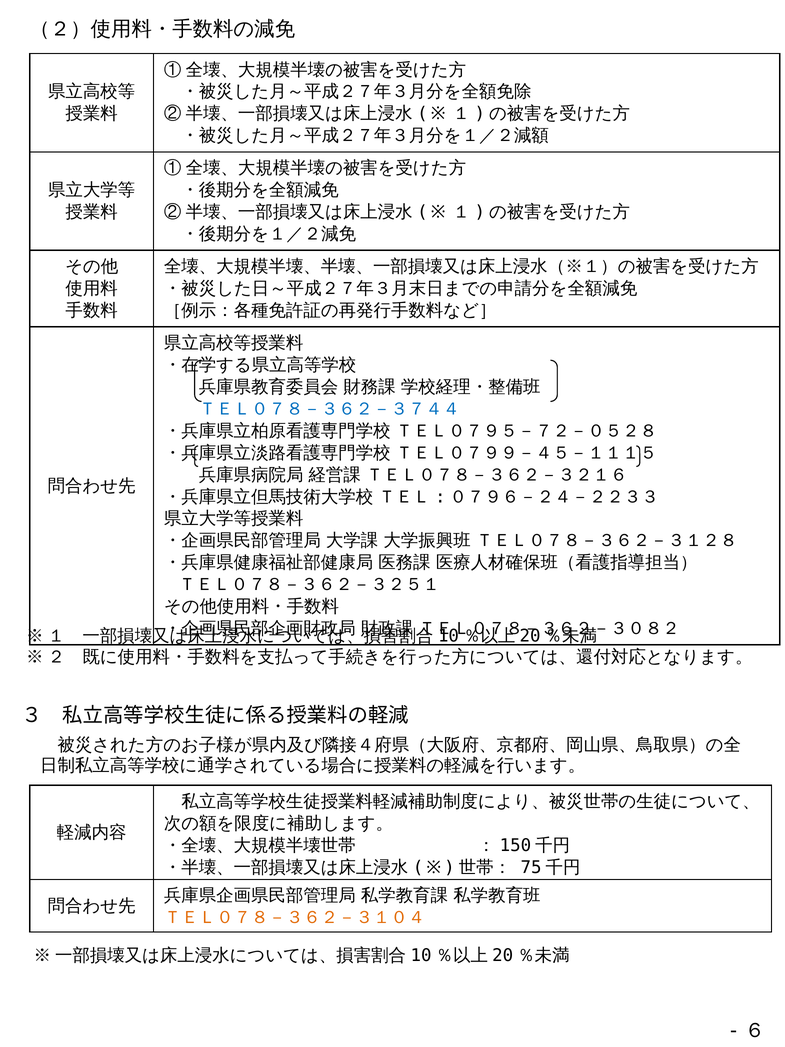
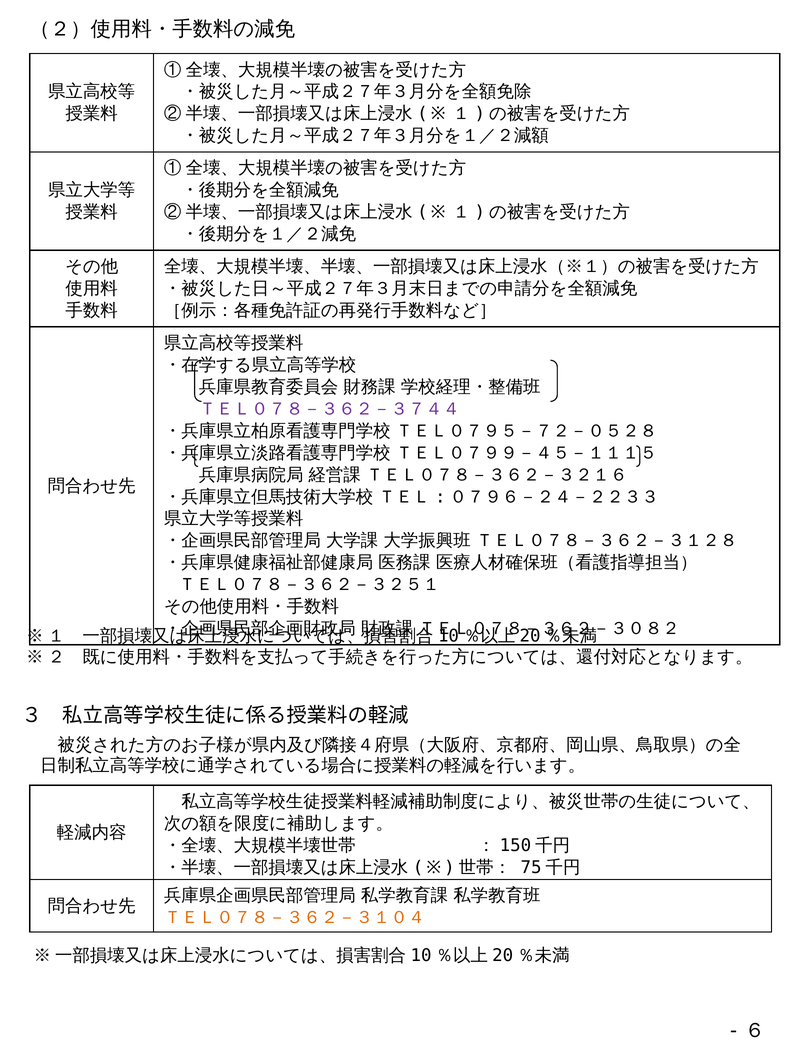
ＴＥＬ０７８－３６２－３７４４ colour: blue -> purple
